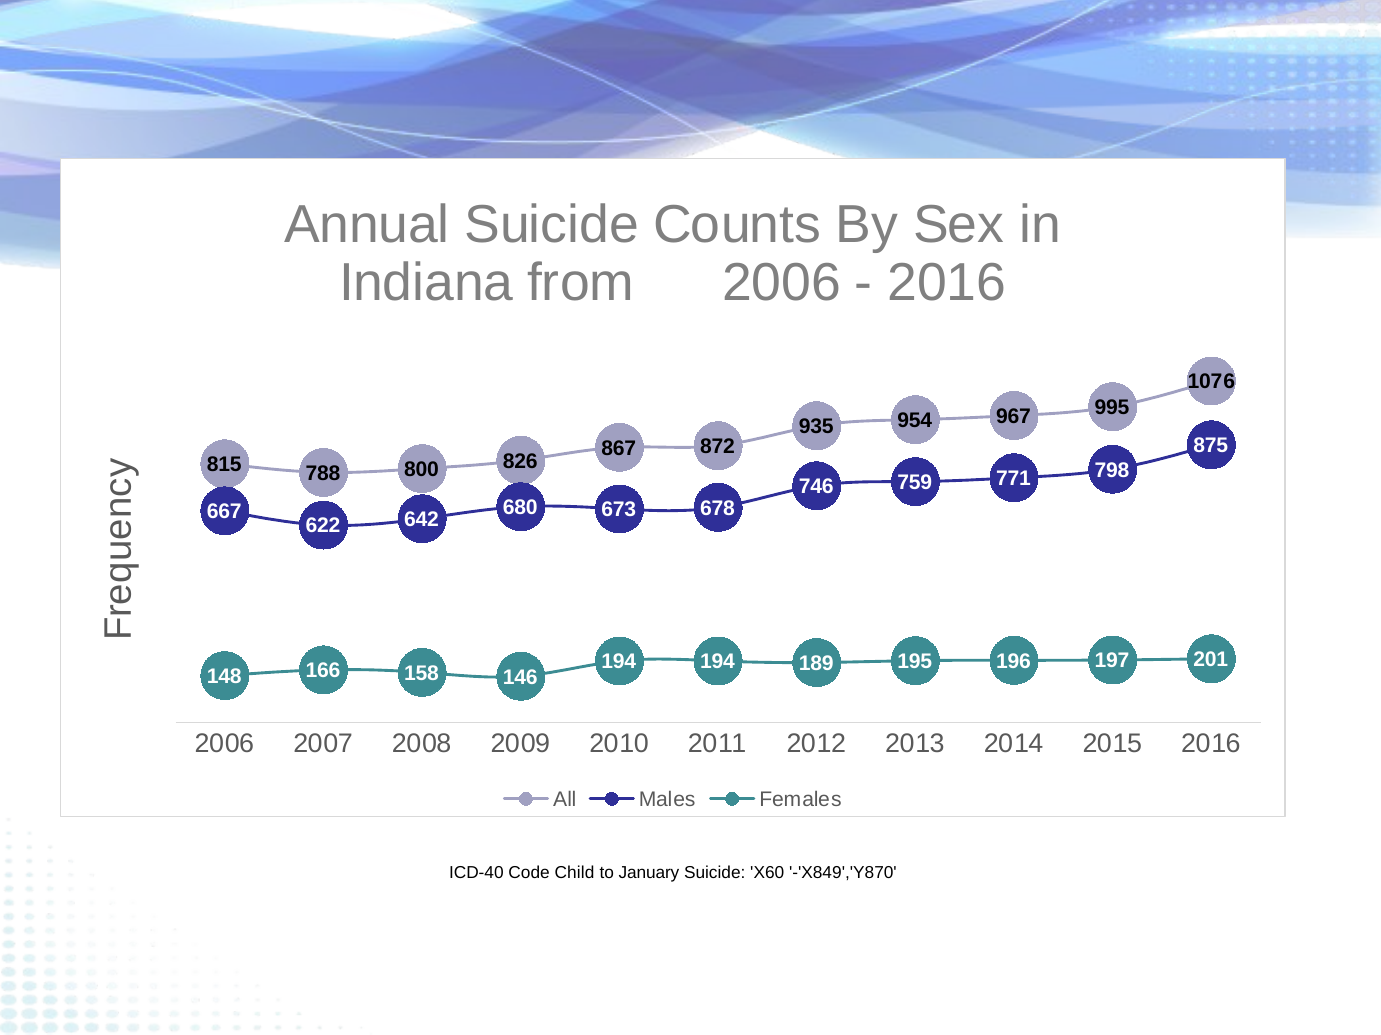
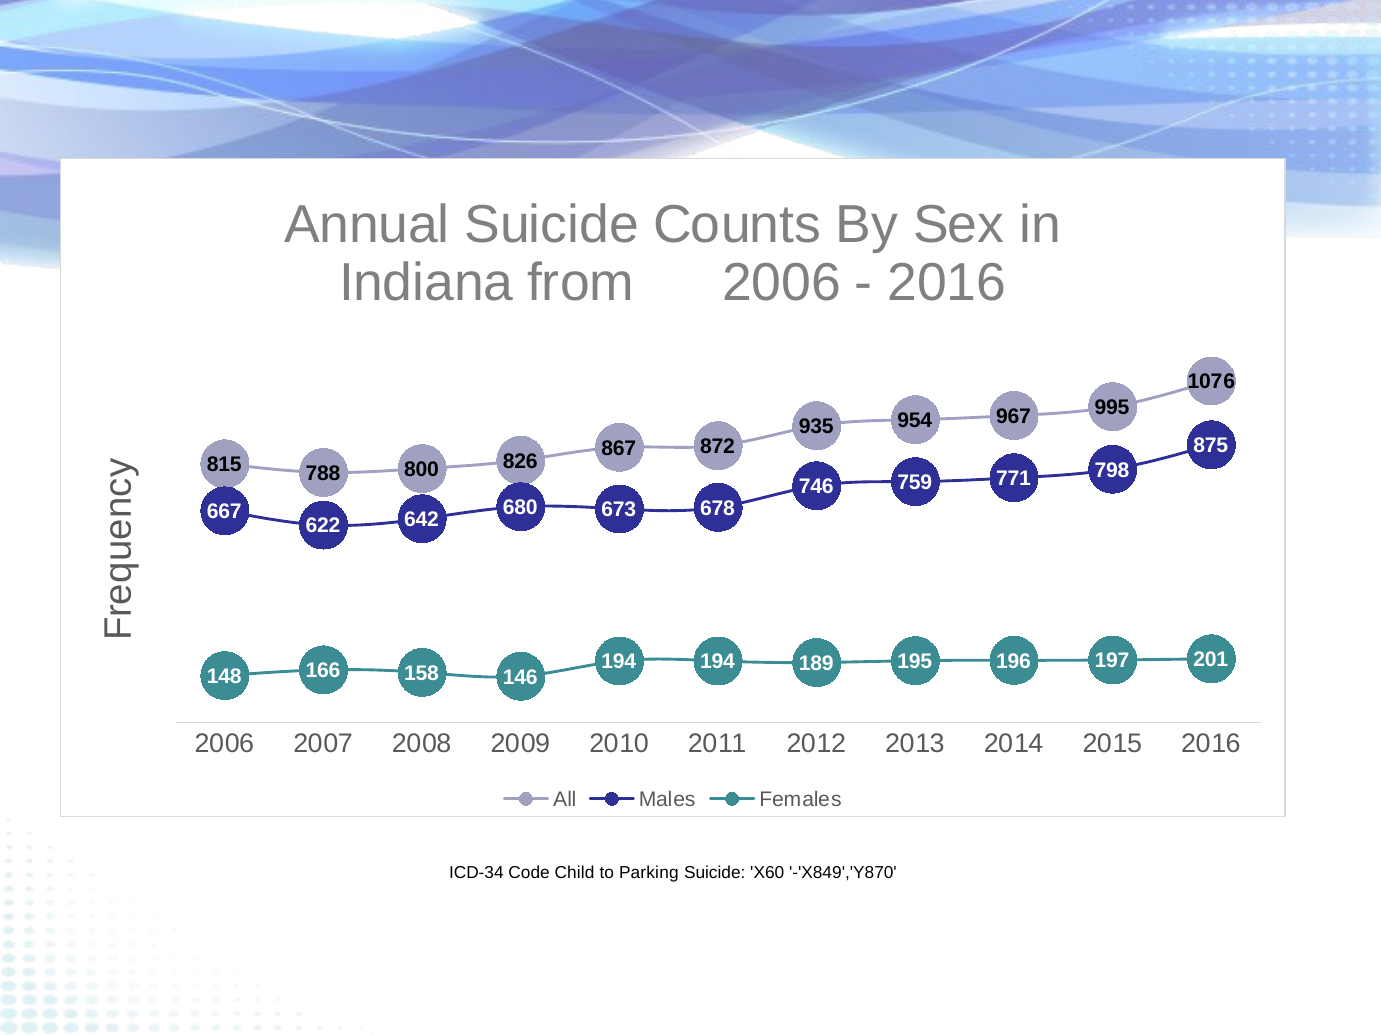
ICD-40: ICD-40 -> ICD-34
January: January -> Parking
